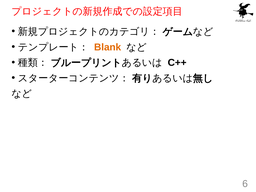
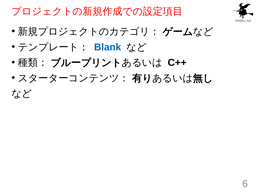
Blank colour: orange -> blue
